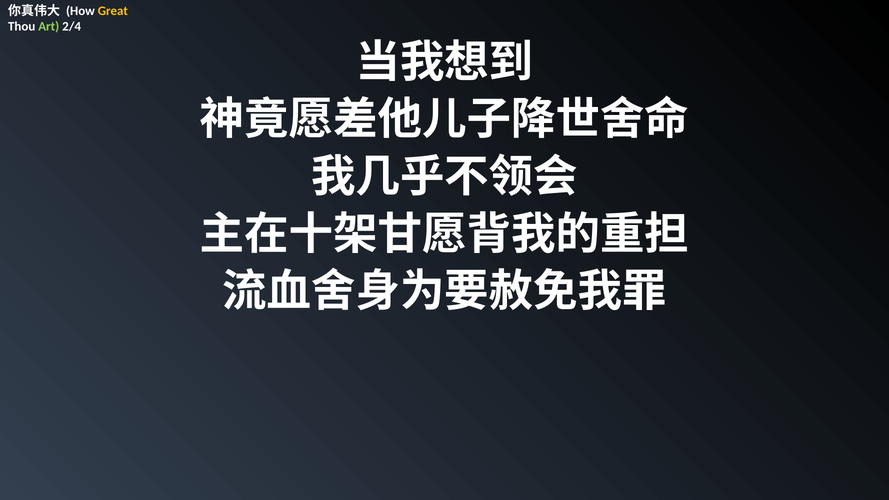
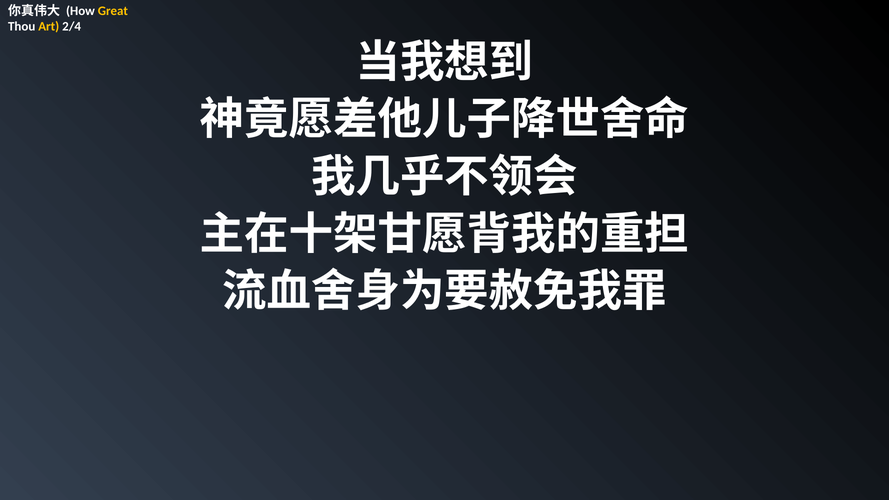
Art colour: light green -> yellow
